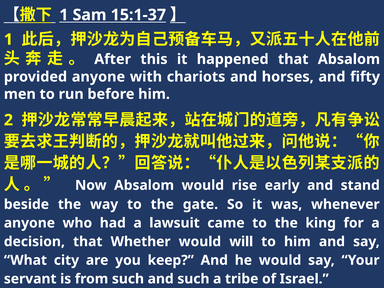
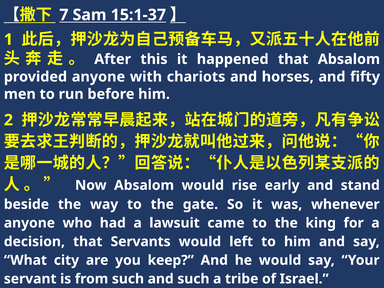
1 at (64, 15): 1 -> 7
Whether: Whether -> Servants
will: will -> left
